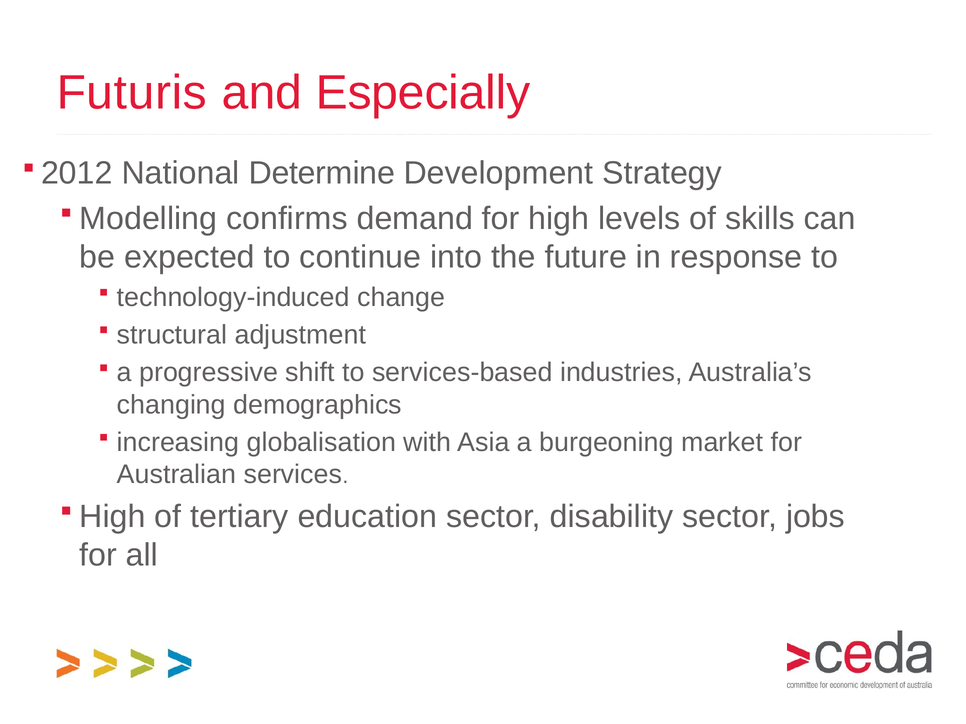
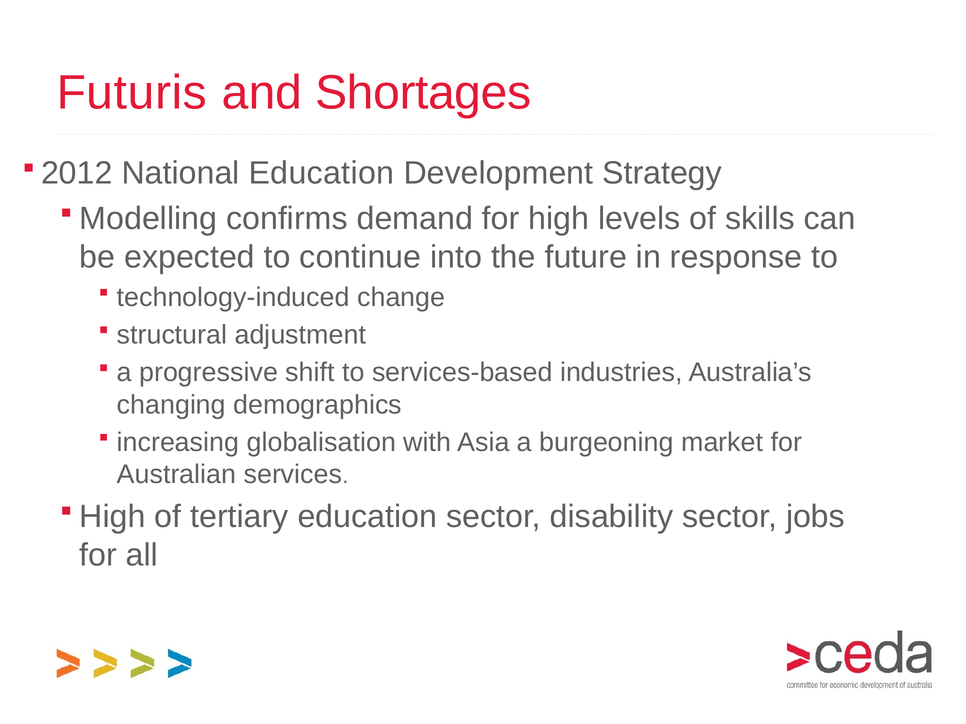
Especially: Especially -> Shortages
National Determine: Determine -> Education
